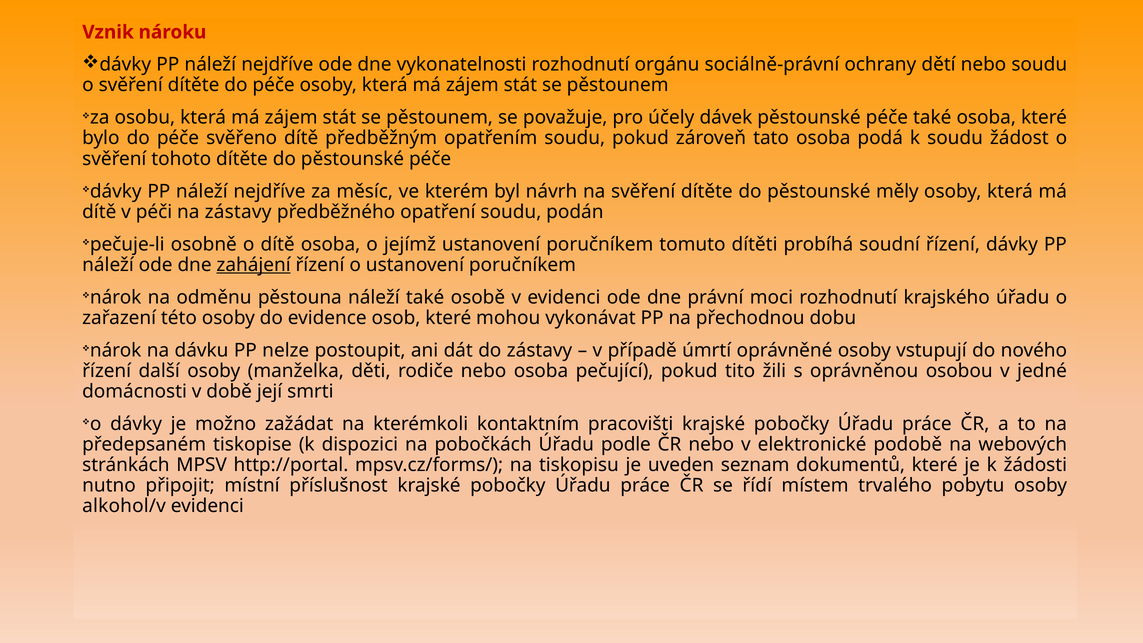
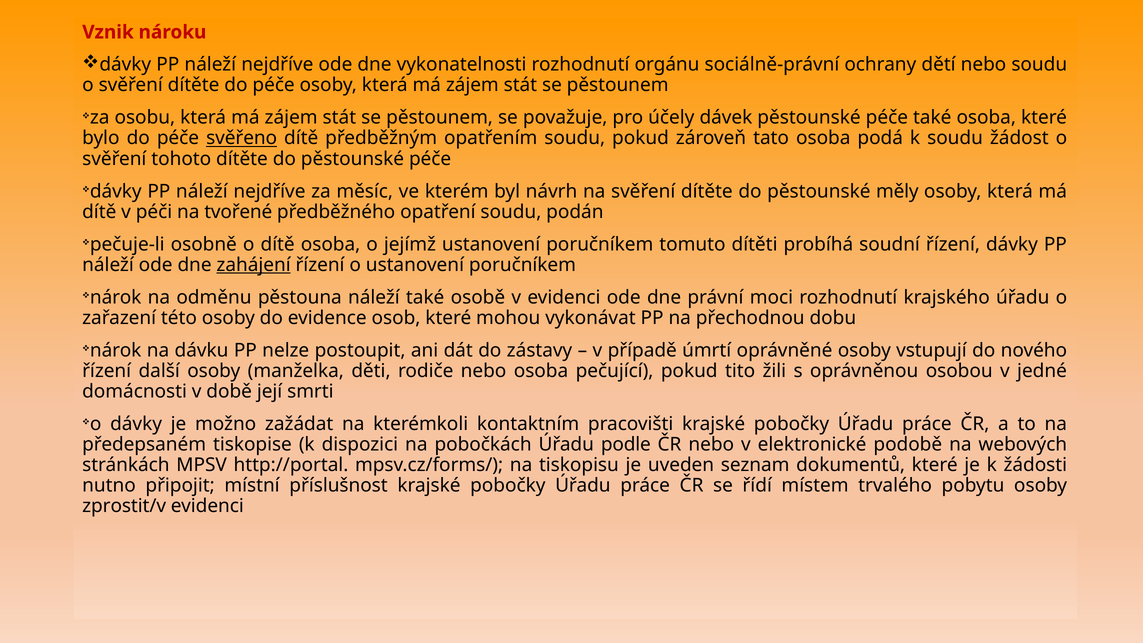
svěřeno underline: none -> present
na zástavy: zástavy -> tvořené
alkohol/v: alkohol/v -> zprostit/v
